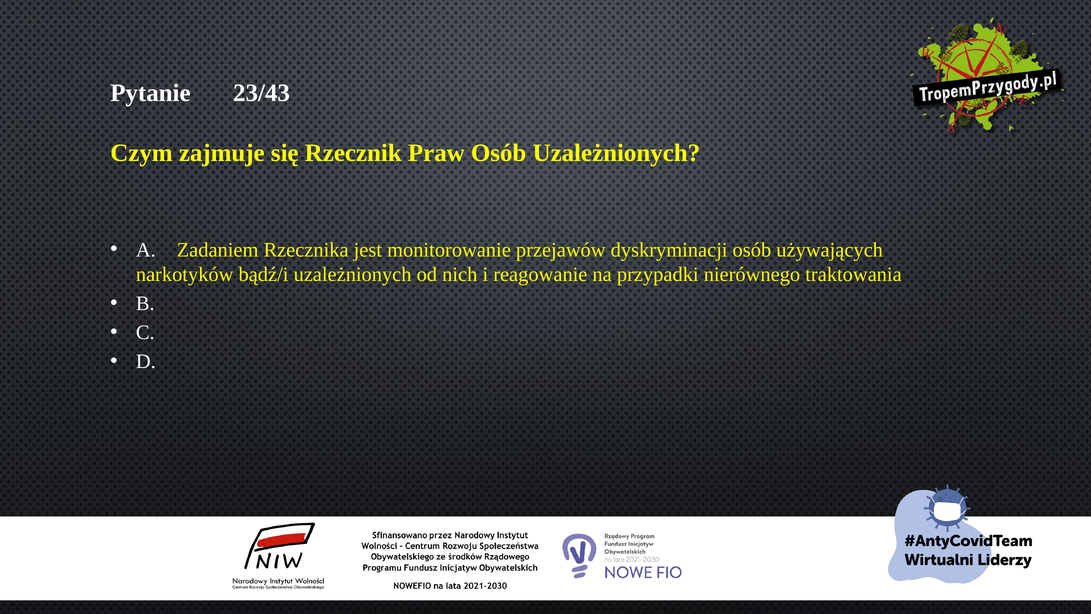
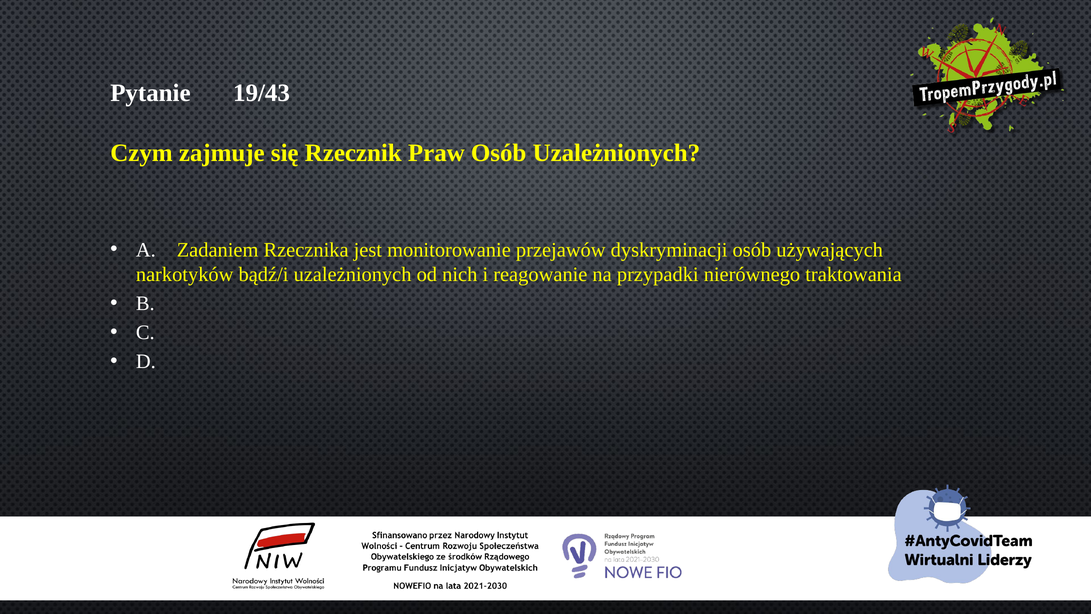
23/43: 23/43 -> 19/43
